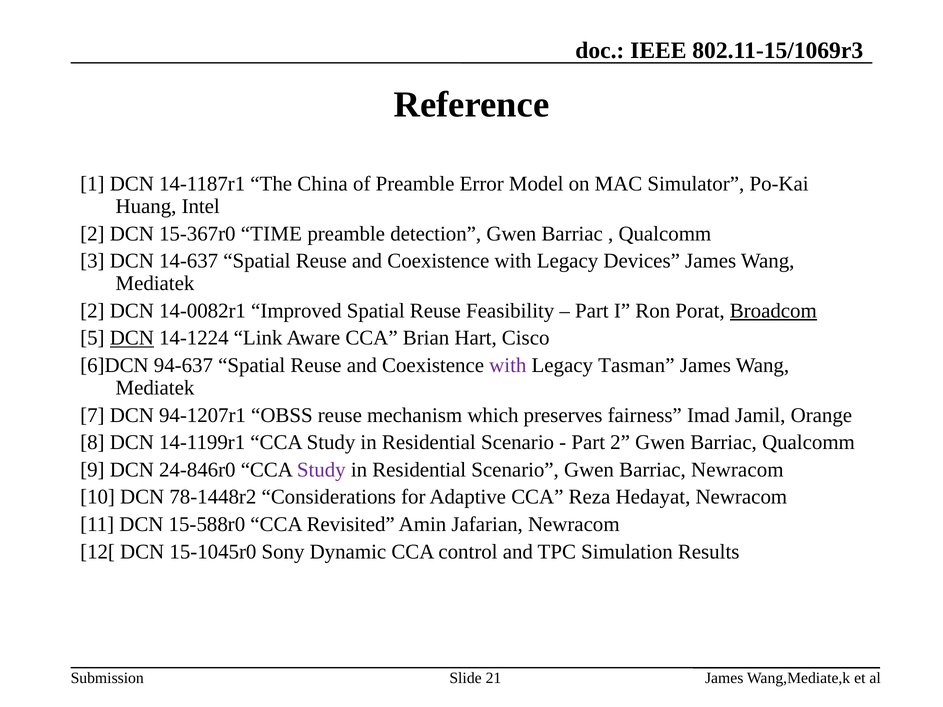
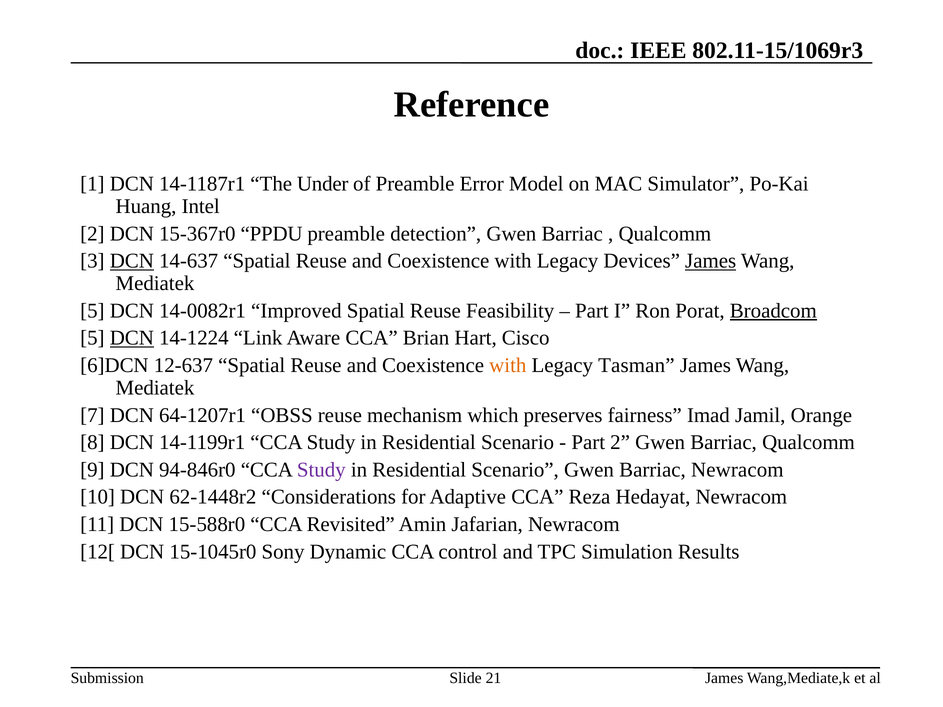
China: China -> Under
TIME: TIME -> PPDU
DCN at (132, 261) underline: none -> present
James at (711, 261) underline: none -> present
2 at (92, 311): 2 -> 5
94-637: 94-637 -> 12-637
with at (508, 365) colour: purple -> orange
94-1207r1: 94-1207r1 -> 64-1207r1
24-846r0: 24-846r0 -> 94-846r0
78-1448r2: 78-1448r2 -> 62-1448r2
